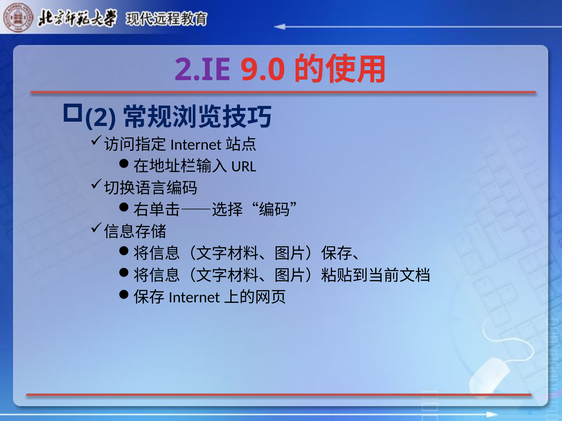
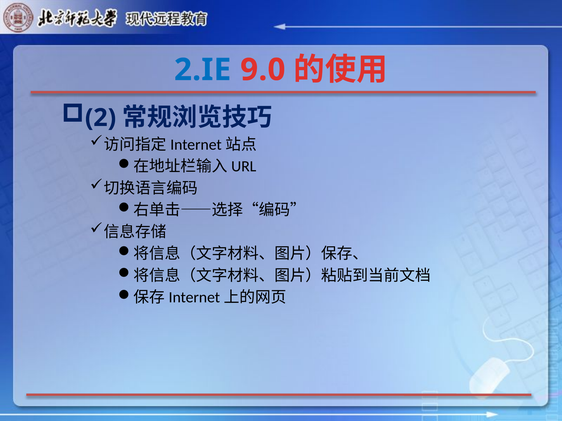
2.IE colour: purple -> blue
